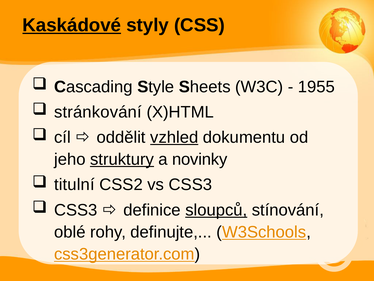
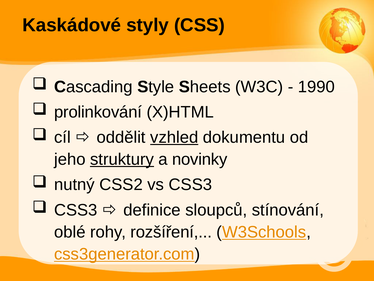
Kaskádové underline: present -> none
1955: 1955 -> 1990
stránkování: stránkování -> prolinkování
titulní: titulní -> nutný
sloupců underline: present -> none
definujte: definujte -> rozšíření
